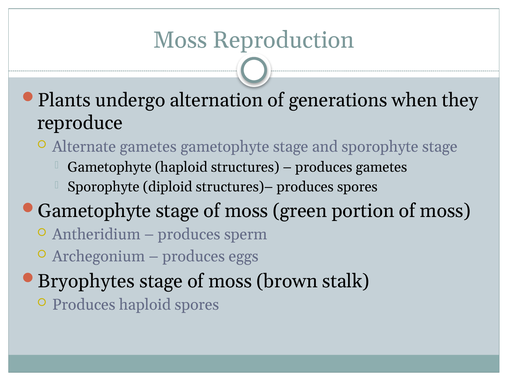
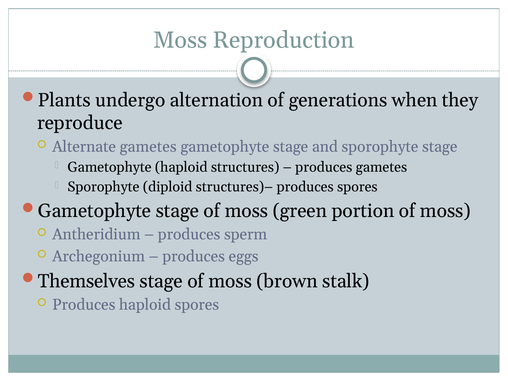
Bryophytes: Bryophytes -> Themselves
